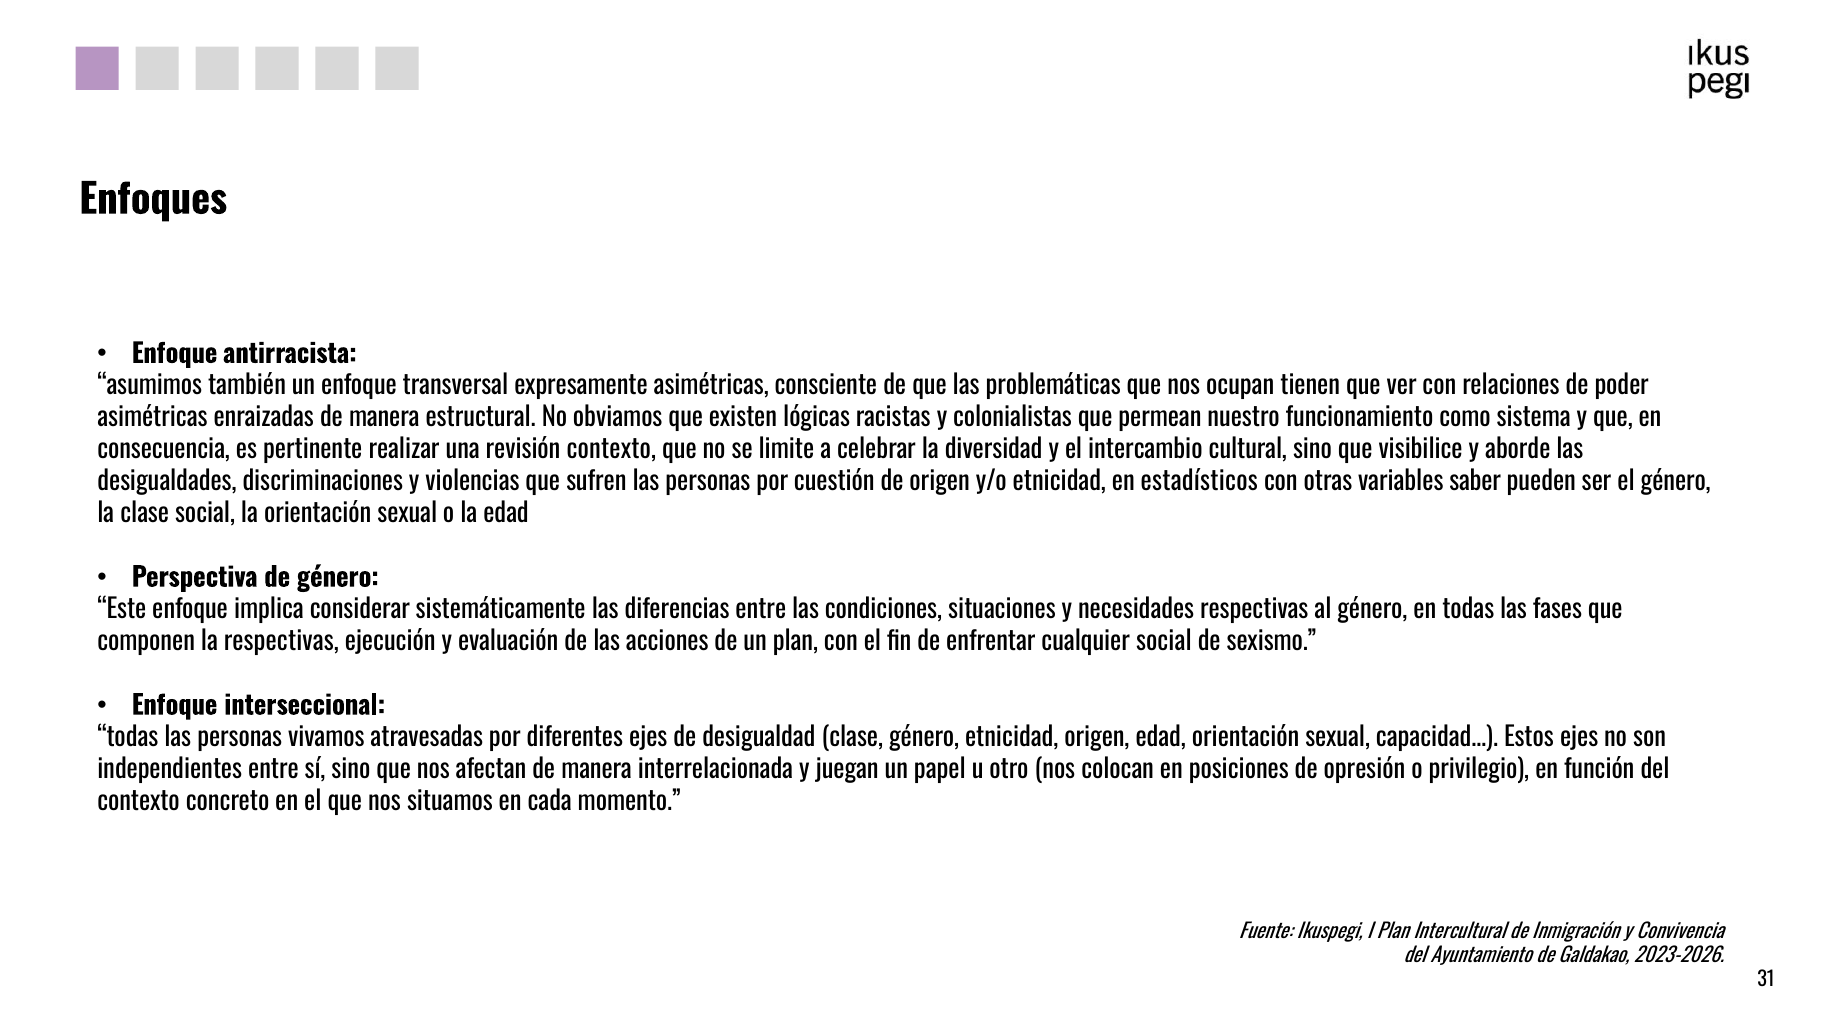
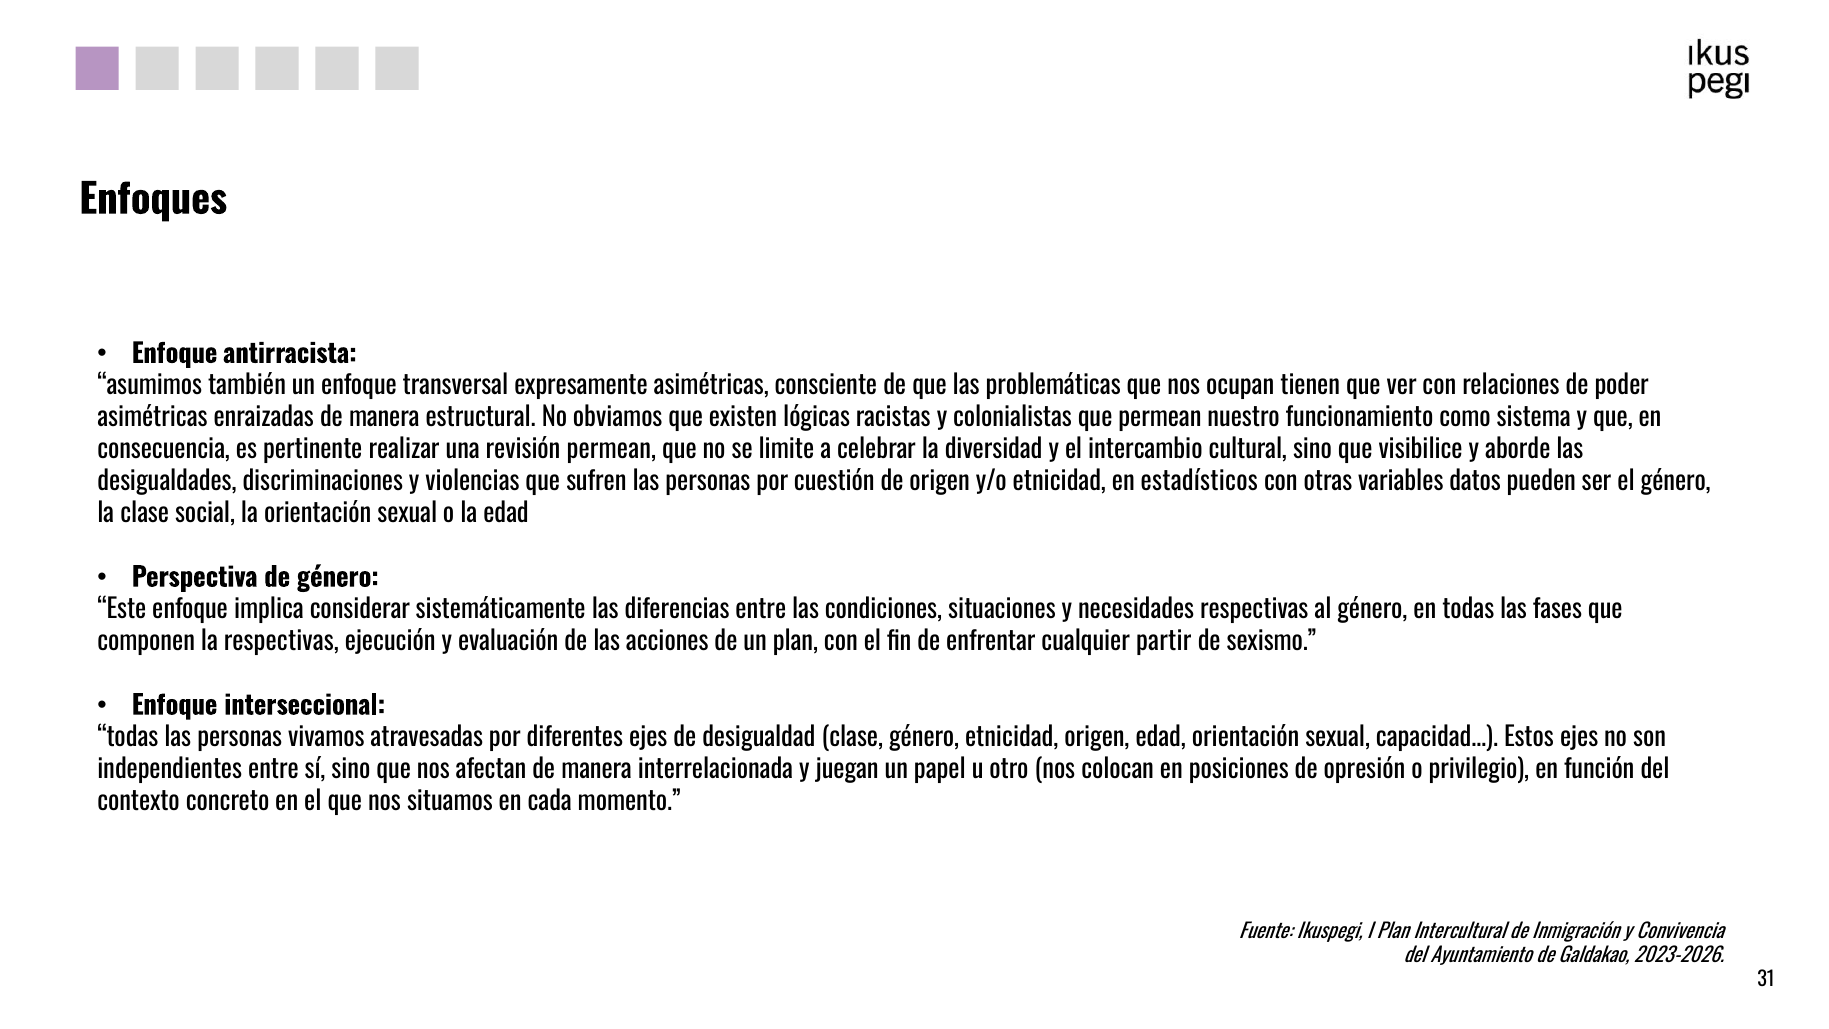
revisión contexto: contexto -> permean
saber: saber -> datos
cualquier social: social -> partir
